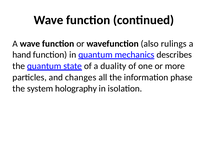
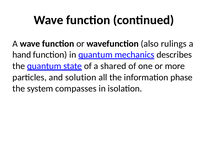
duality: duality -> shared
changes: changes -> solution
holography: holography -> compasses
